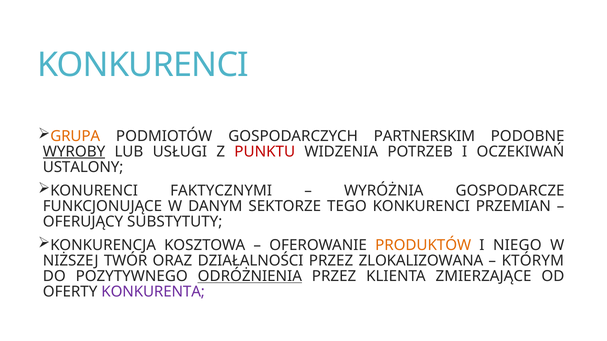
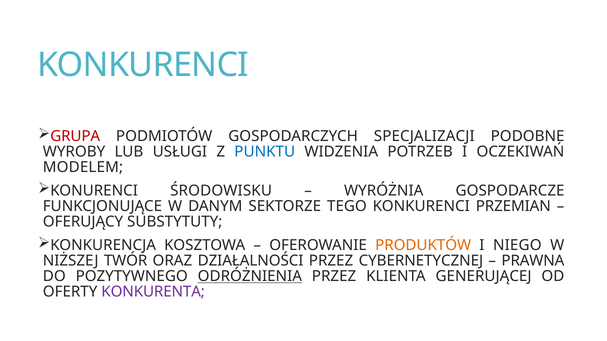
GRUPA colour: orange -> red
PARTNERSKIM: PARTNERSKIM -> SPECJALIZACJI
WYROBY underline: present -> none
PUNKTU colour: red -> blue
USTALONY: USTALONY -> MODELEM
FAKTYCZNYMI: FAKTYCZNYMI -> ŚRODOWISKU
ZLOKALIZOWANA: ZLOKALIZOWANA -> CYBERNETYCZNEJ
KTÓRYM: KTÓRYM -> PRAWNA
ZMIERZAJĄCE: ZMIERZAJĄCE -> GENERUJĄCEJ
